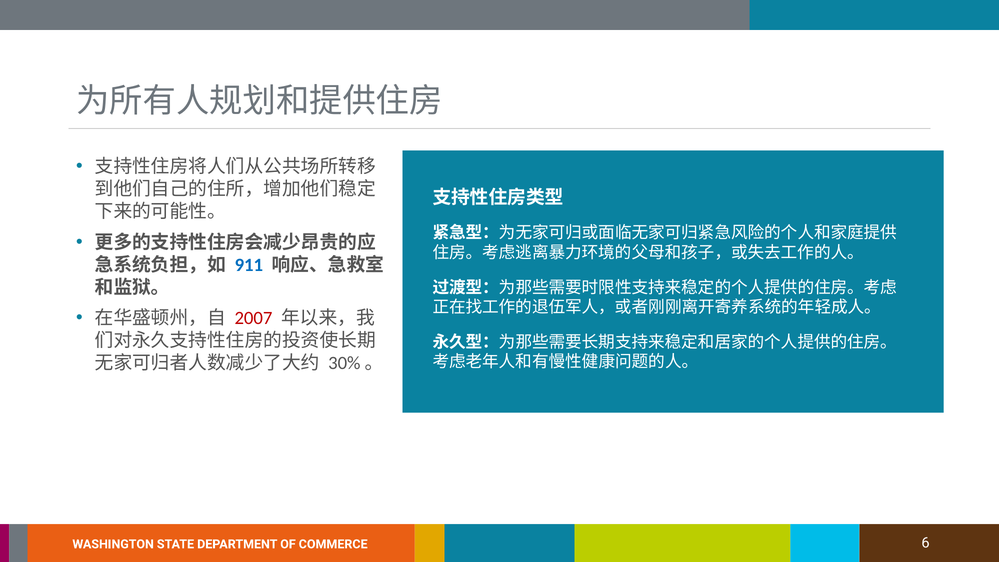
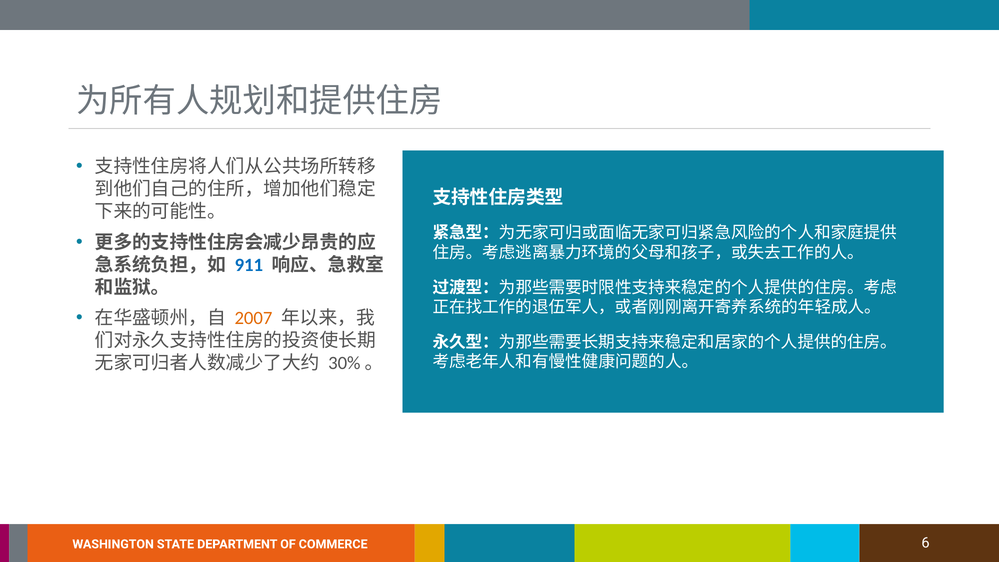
2007 colour: red -> orange
